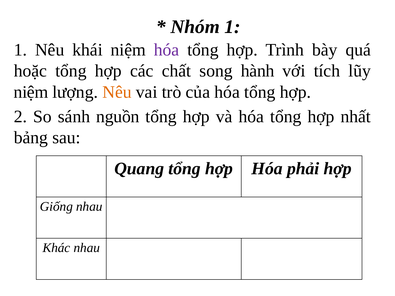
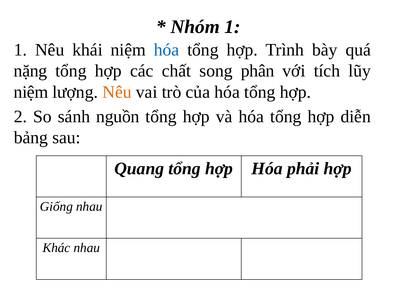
hóa at (167, 50) colour: purple -> blue
hoặc: hoặc -> nặng
hành: hành -> phân
nhất: nhất -> diễn
